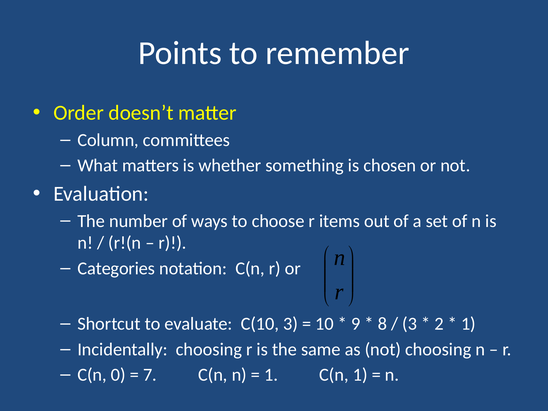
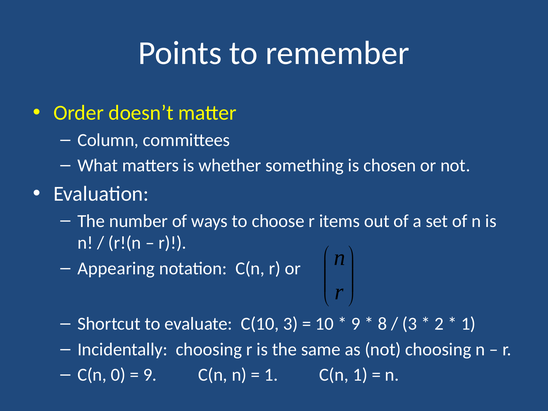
Categories: Categories -> Appearing
7 at (150, 375): 7 -> 9
